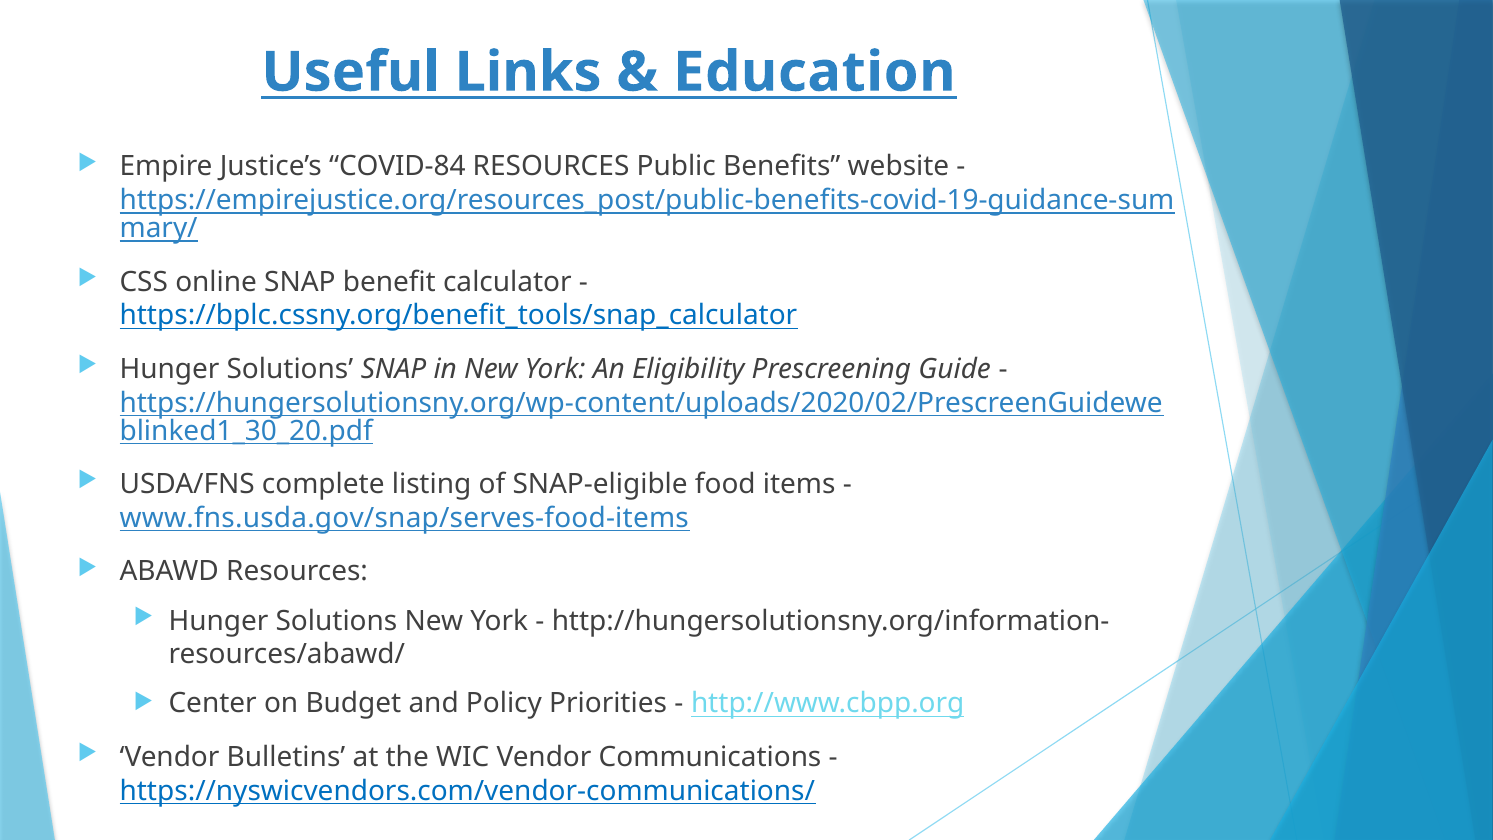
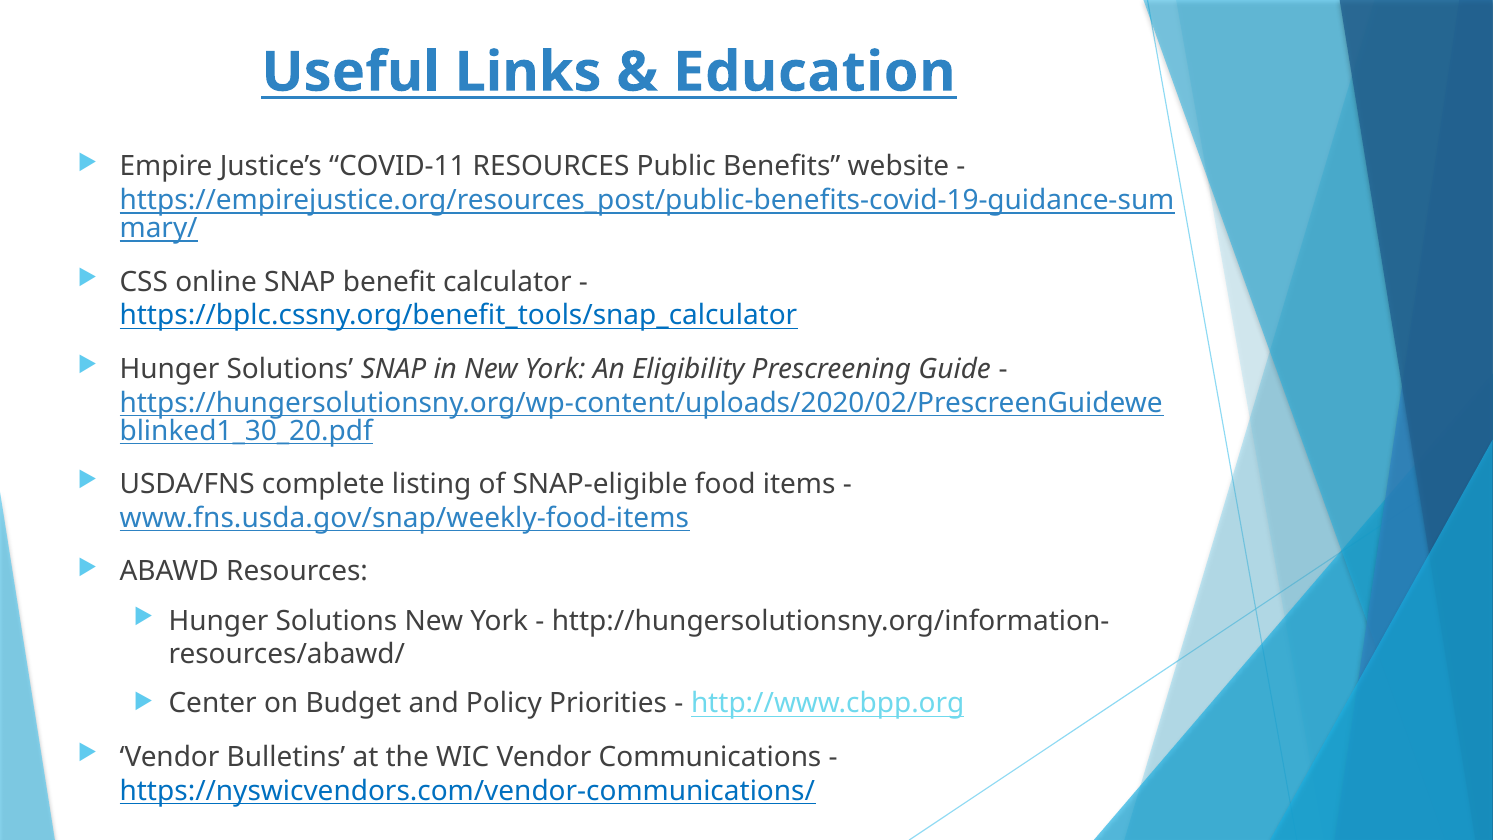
COVID-84: COVID-84 -> COVID-11
www.fns.usda.gov/snap/serves-food-items: www.fns.usda.gov/snap/serves-food-items -> www.fns.usda.gov/snap/weekly-food-items
